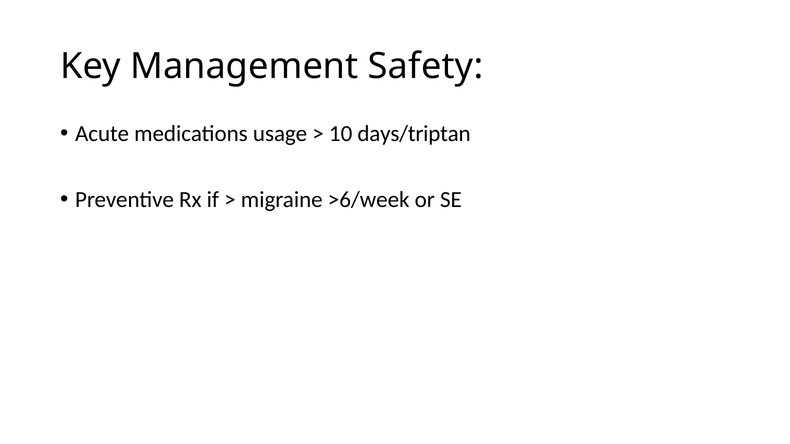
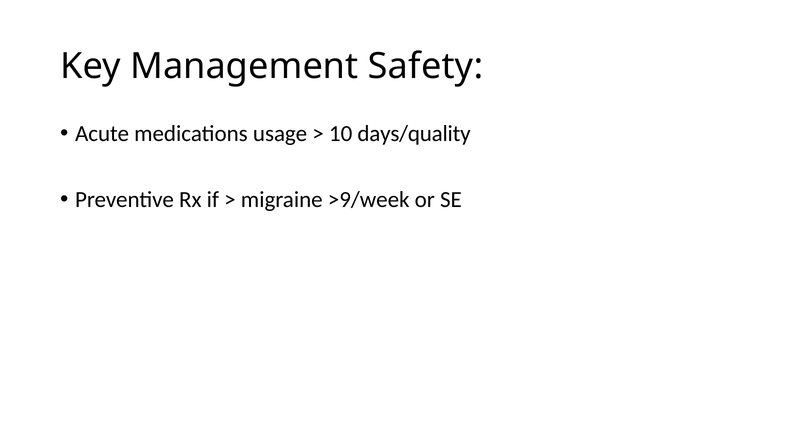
days/triptan: days/triptan -> days/quality
>6/week: >6/week -> >9/week
